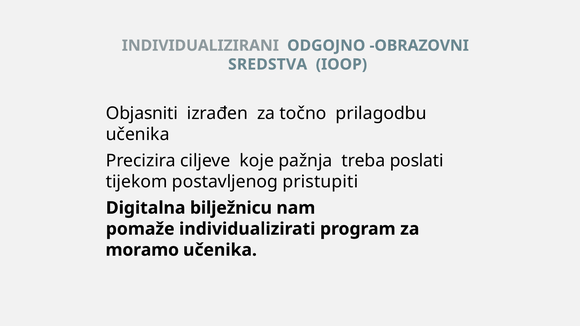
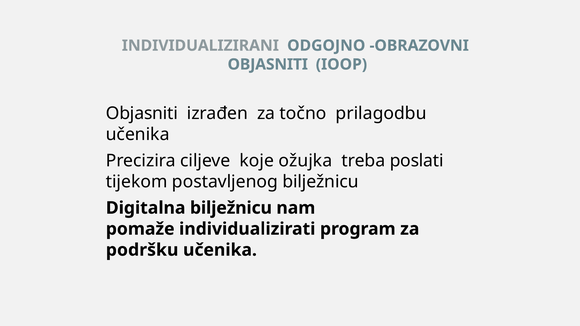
SREDSTVA at (268, 64): SREDSTVA -> OBJASNITI
pažnja: pažnja -> ožujka
postavljenog pristupiti: pristupiti -> bilježnicu
moramo: moramo -> podršku
